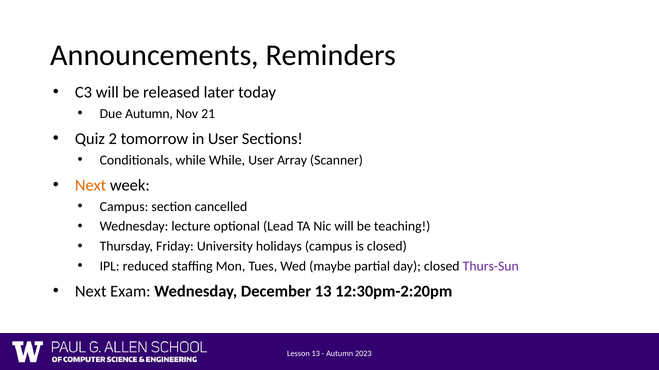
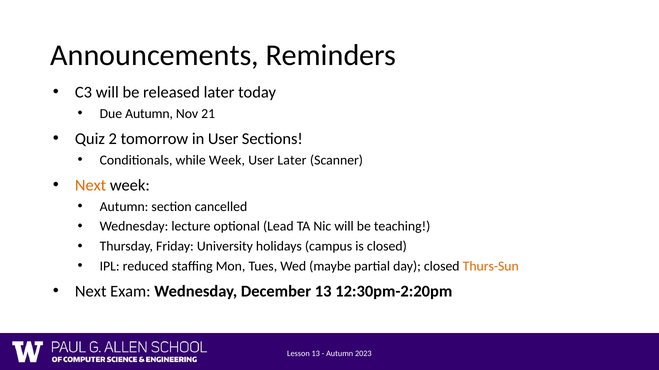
while While: While -> Week
User Array: Array -> Later
Campus at (124, 207): Campus -> Autumn
Thurs-Sun colour: purple -> orange
